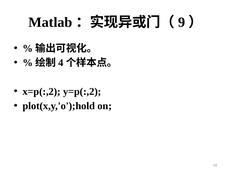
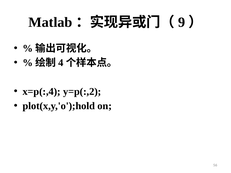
x=p(:,2: x=p(:,2 -> x=p(:,4
